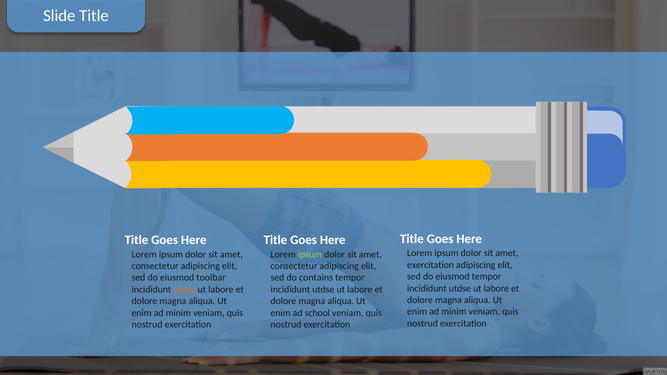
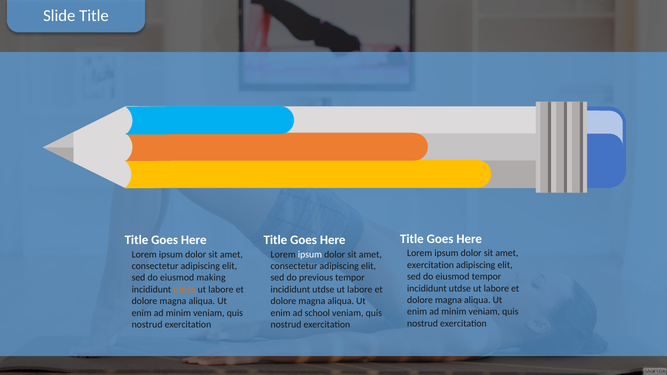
ipsum at (310, 255) colour: light green -> white
toolbar: toolbar -> making
contains: contains -> previous
